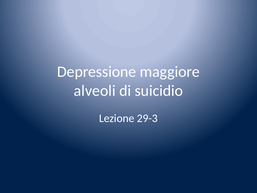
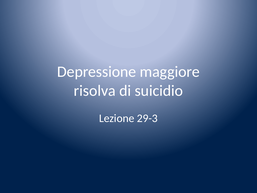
alveoli: alveoli -> risolva
